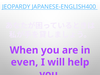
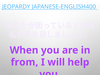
even: even -> from
